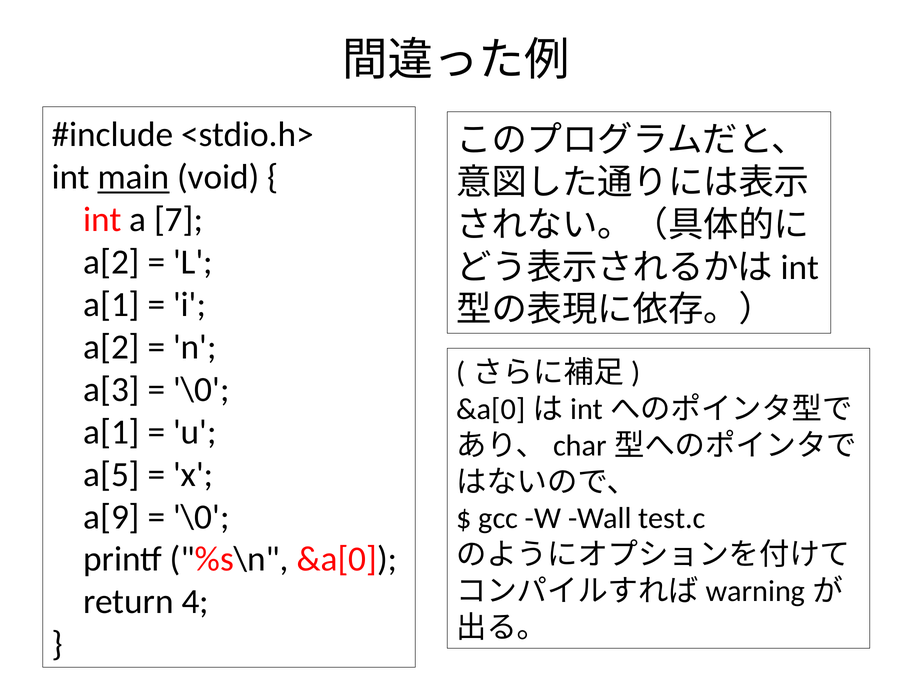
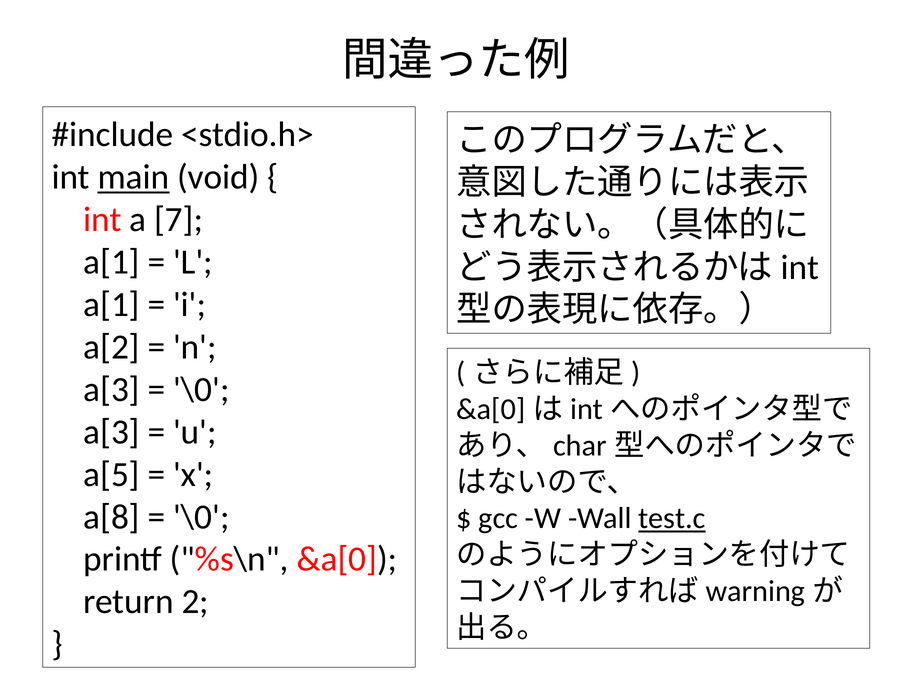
a[2 at (112, 262): a[2 -> a[1
a[1 at (112, 432): a[1 -> a[3
a[9: a[9 -> a[8
test.c underline: none -> present
4: 4 -> 2
